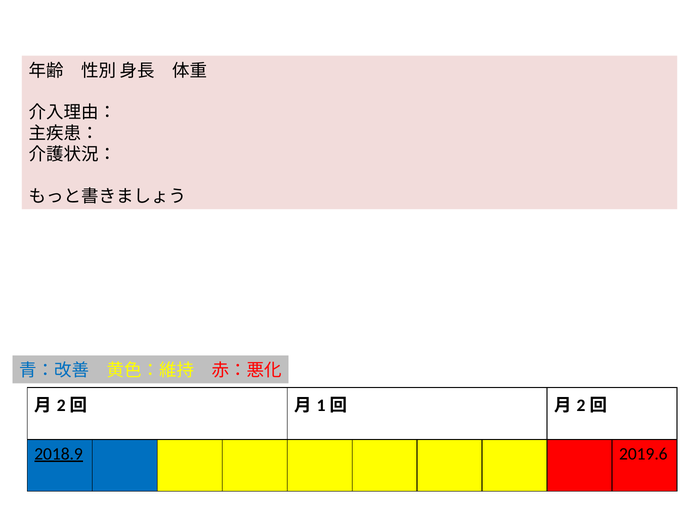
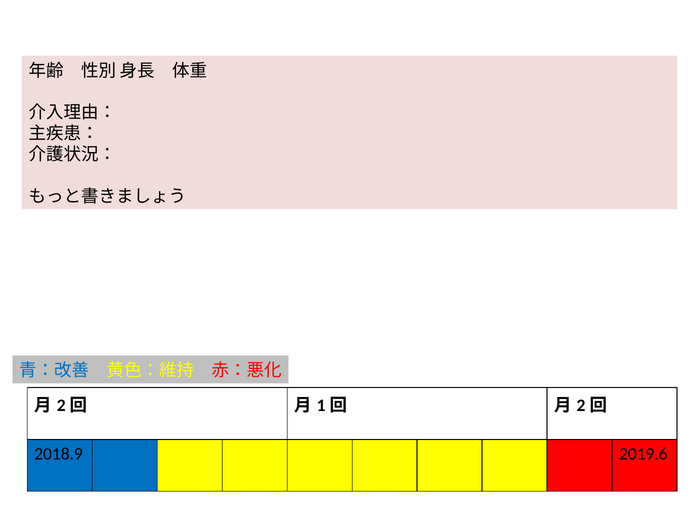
2018.9 underline: present -> none
